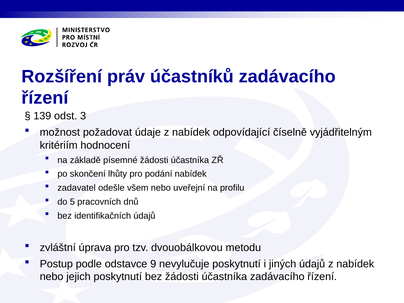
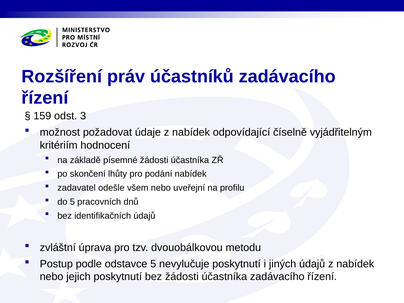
139: 139 -> 159
odstavce 9: 9 -> 5
